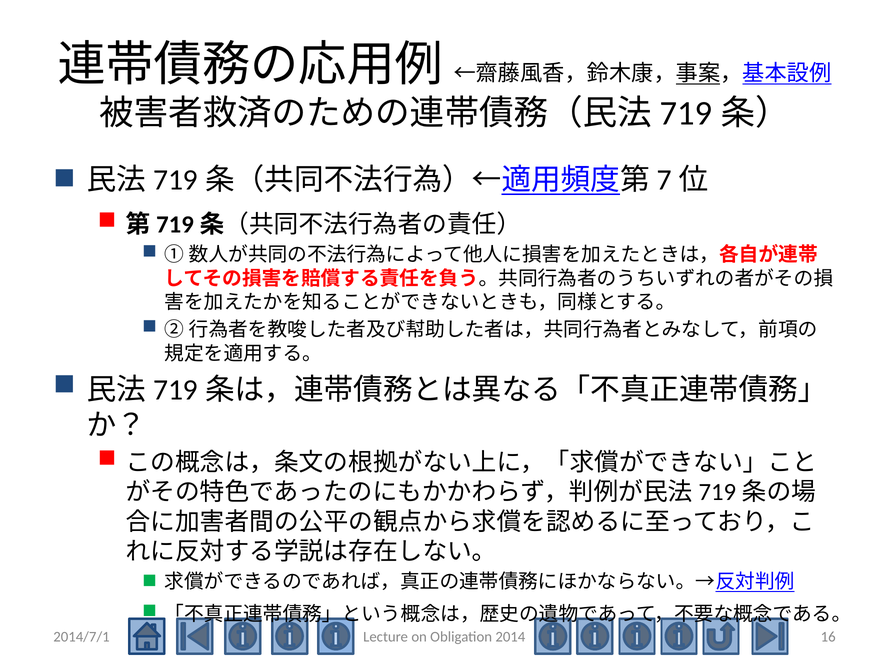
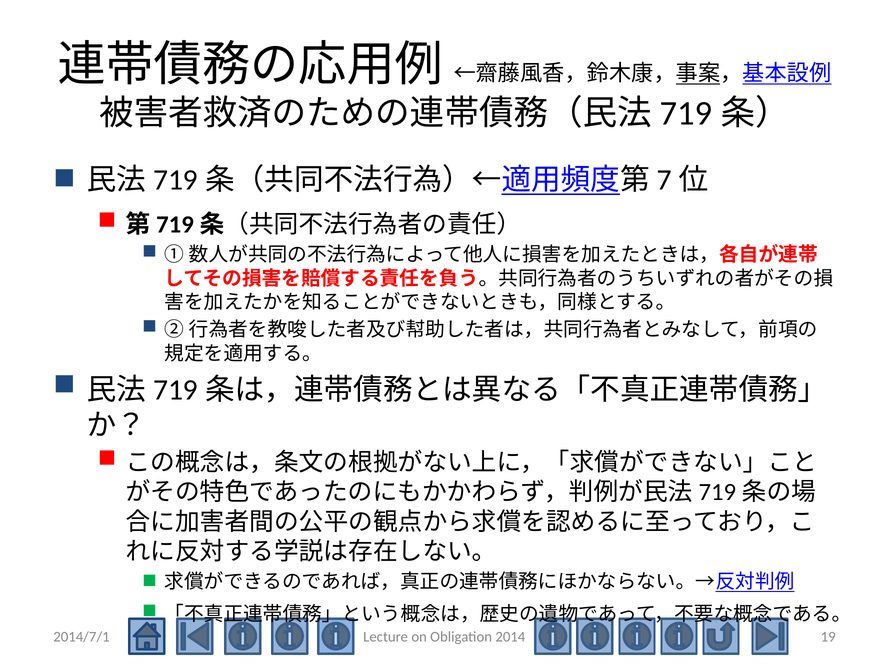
16: 16 -> 19
